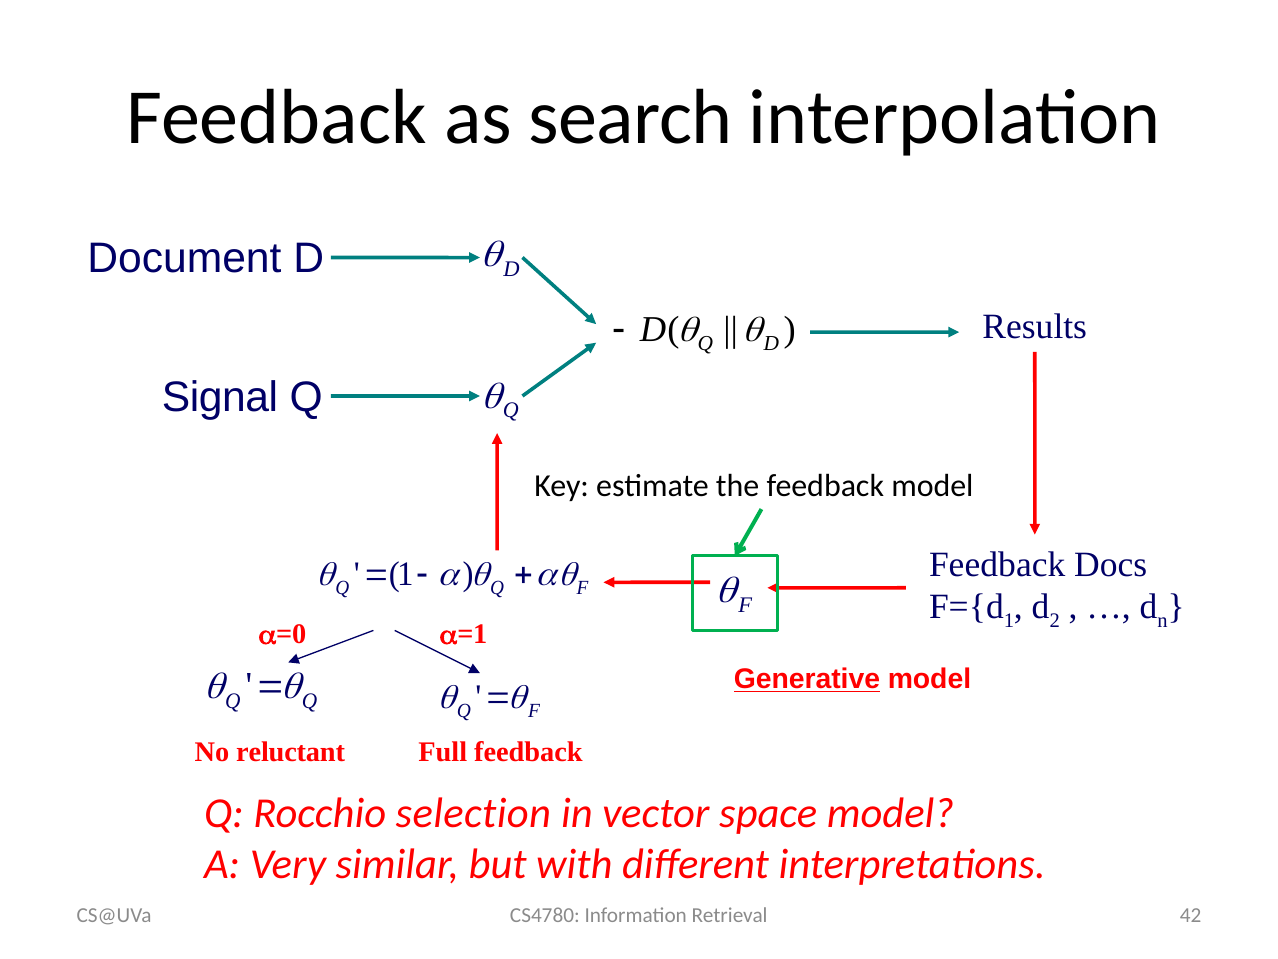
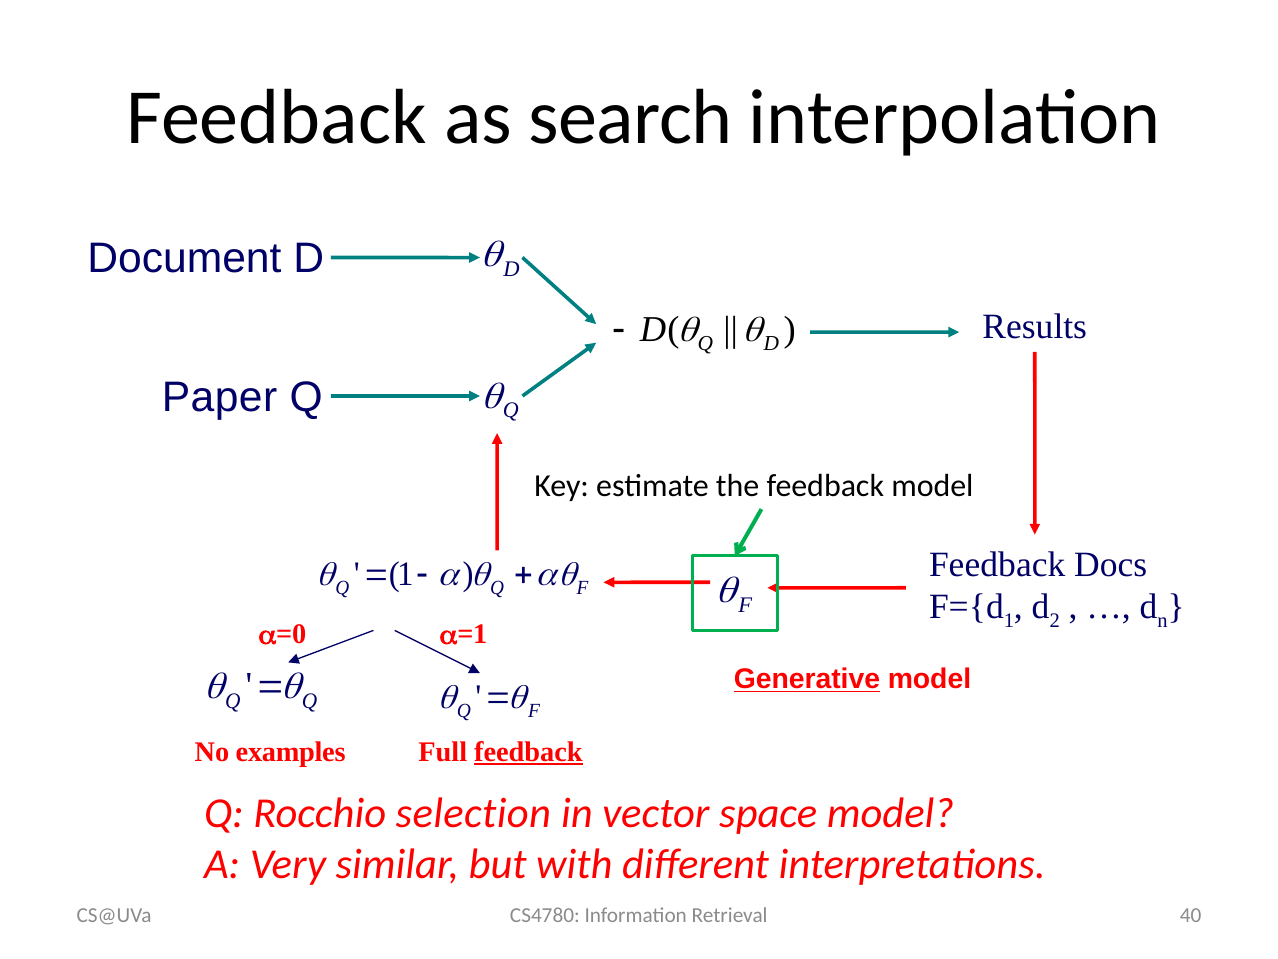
Signal: Signal -> Paper
reluctant: reluctant -> examples
feedback at (528, 751) underline: none -> present
42: 42 -> 40
